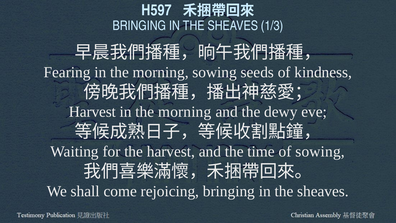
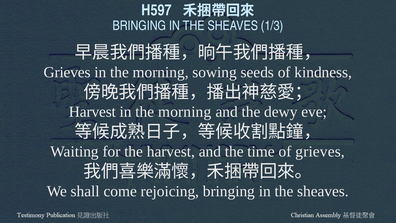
Fearing at (67, 72): Fearing -> Grieves
of sowing: sowing -> grieves
